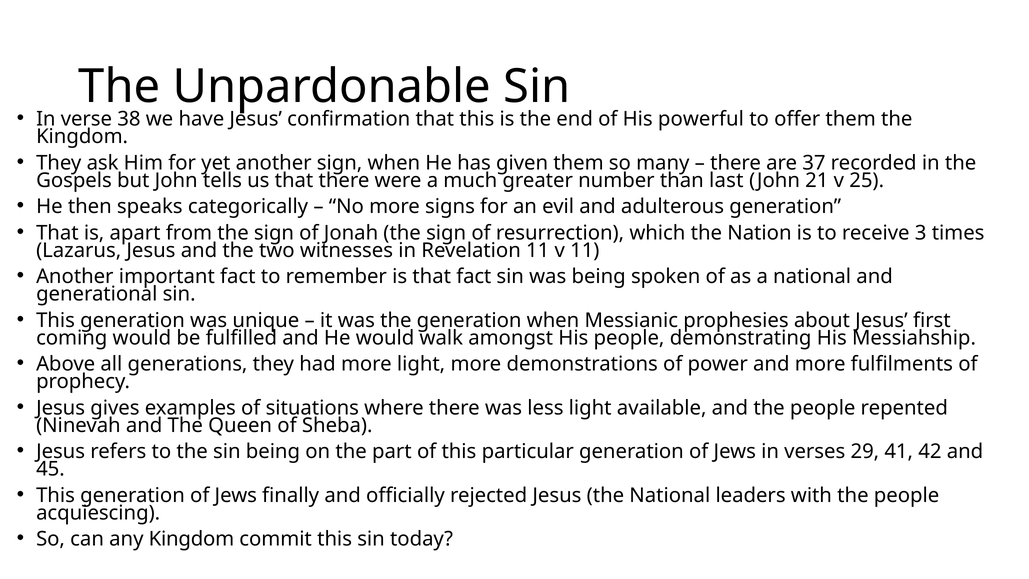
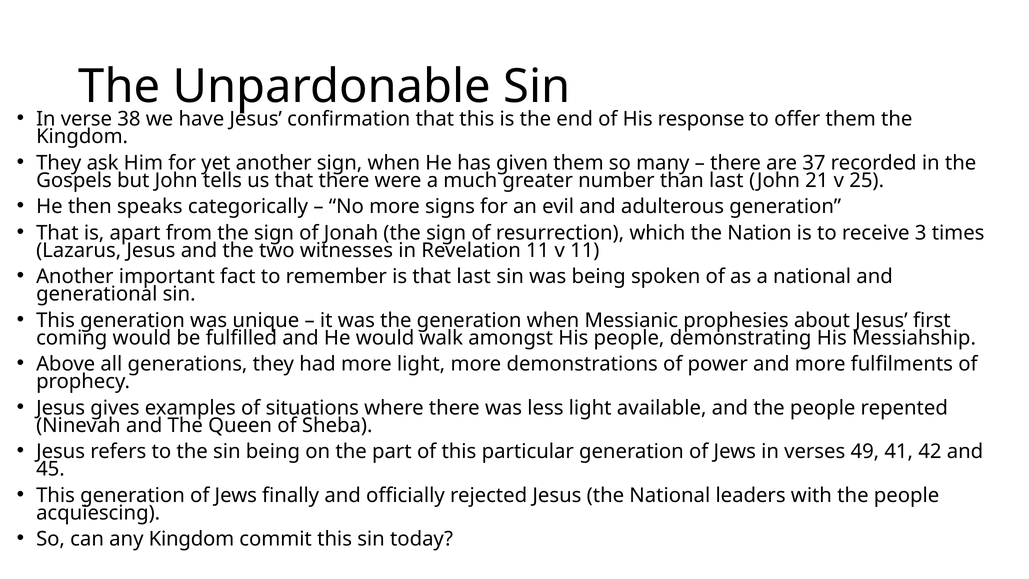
powerful: powerful -> response
that fact: fact -> last
29: 29 -> 49
